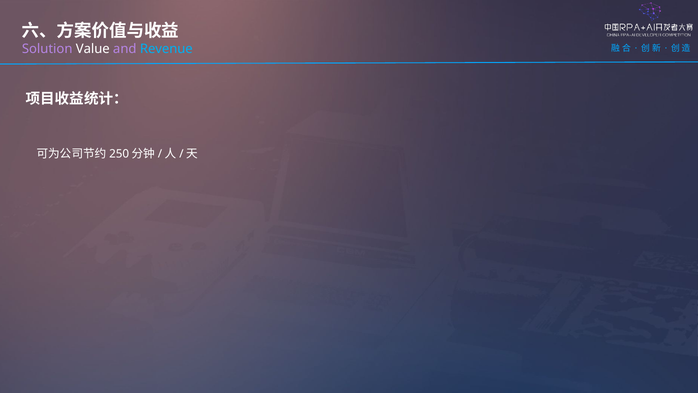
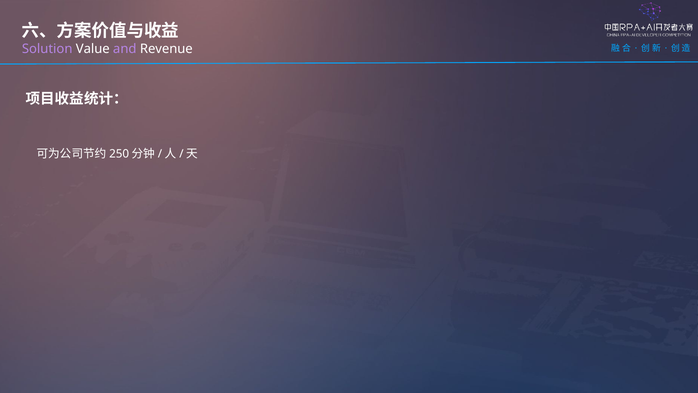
Revenue colour: light blue -> white
